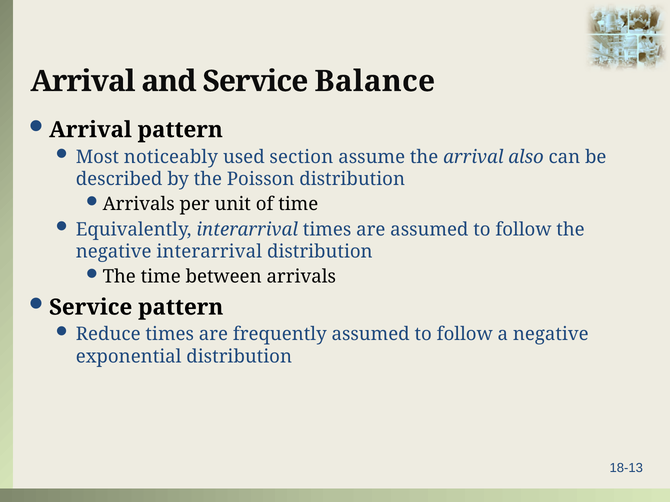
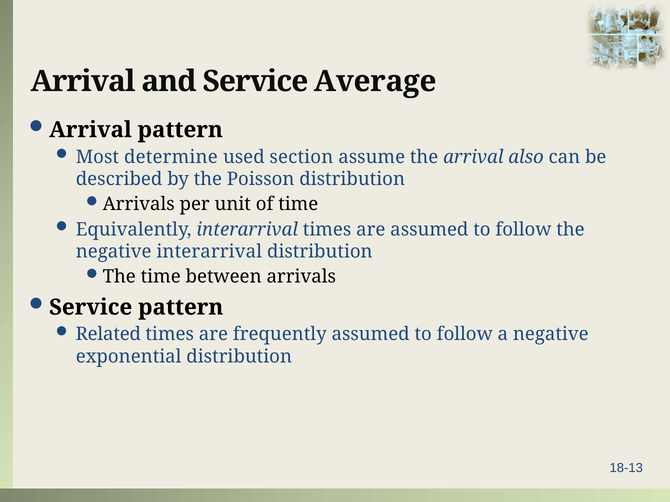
Balance: Balance -> Average
noticeably: noticeably -> determine
Reduce: Reduce -> Related
